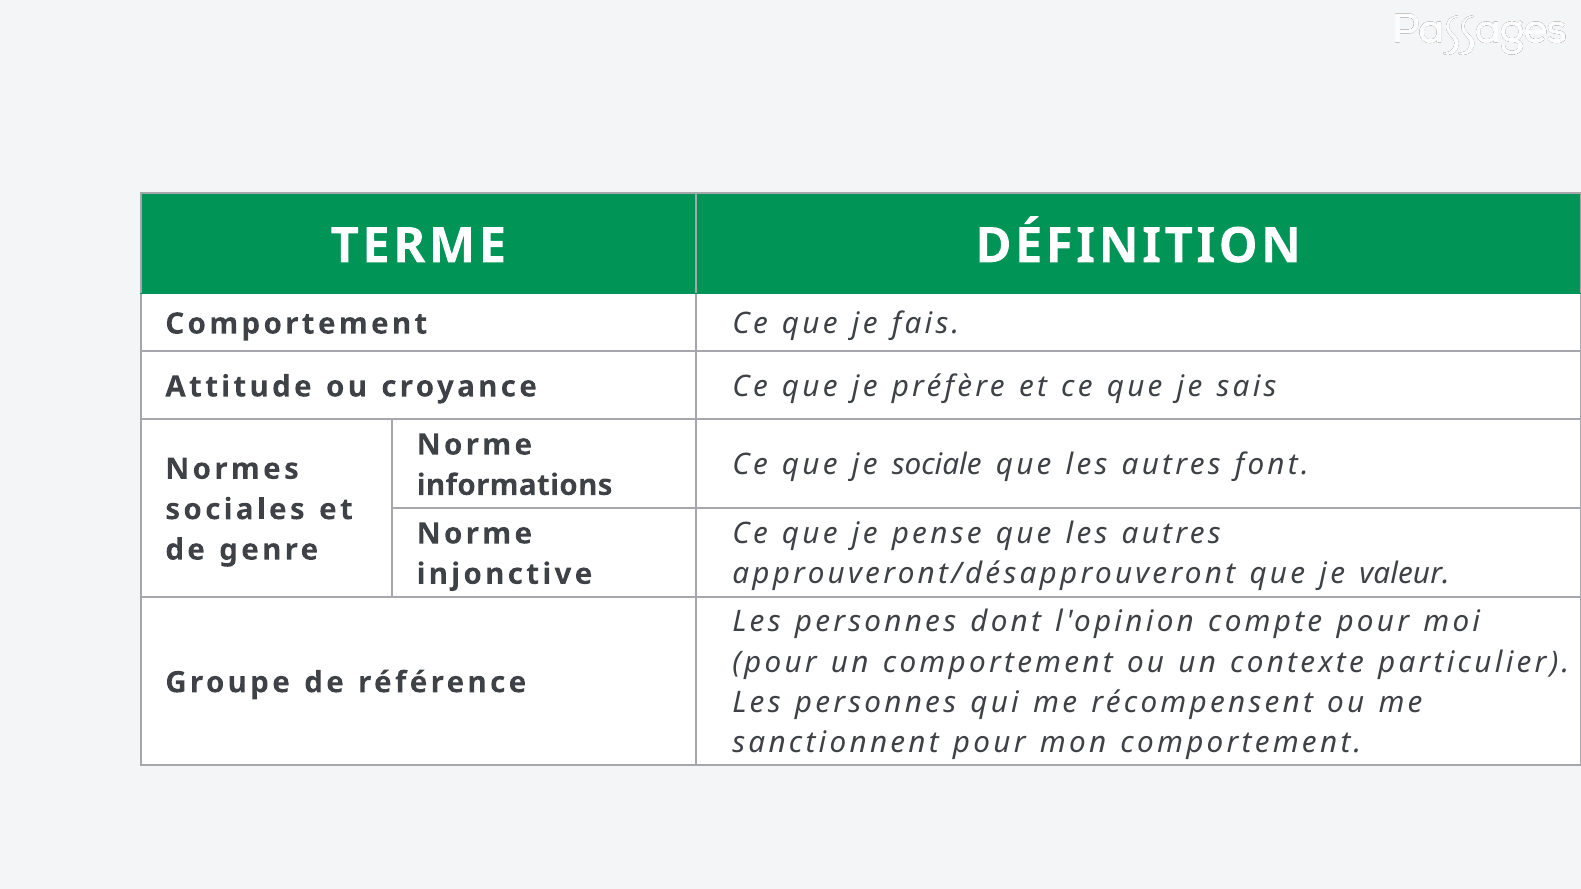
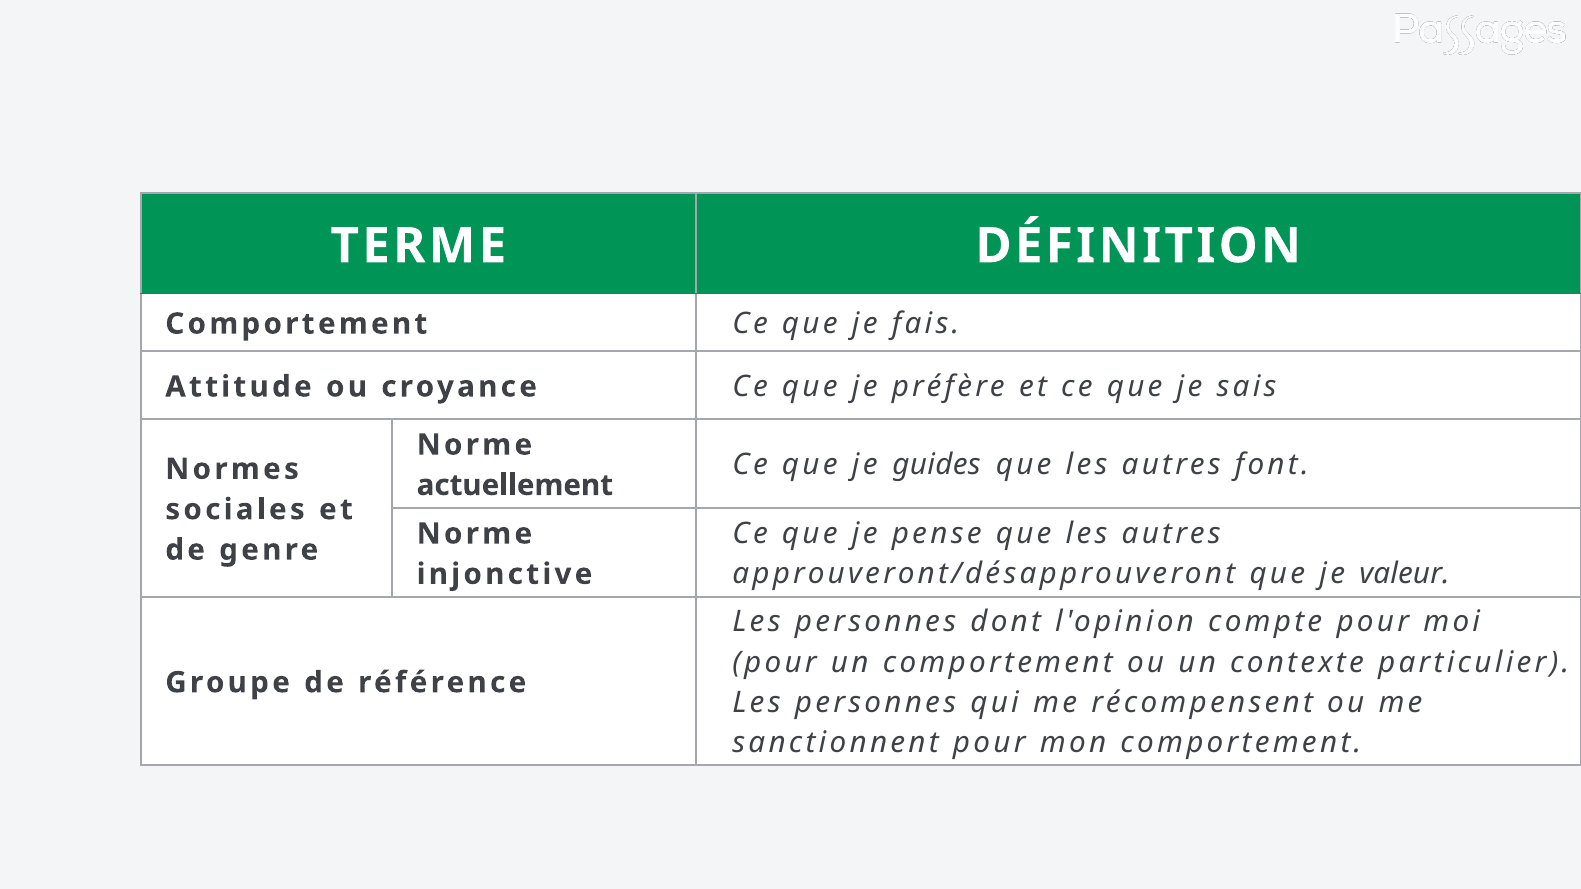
sociale: sociale -> guides
informations: informations -> actuellement
